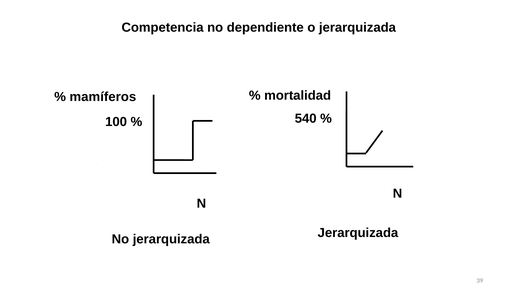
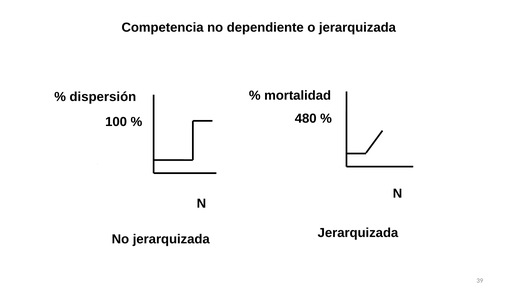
mamíferos: mamíferos -> dispersión
540: 540 -> 480
